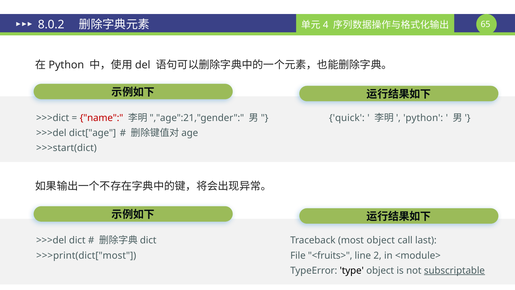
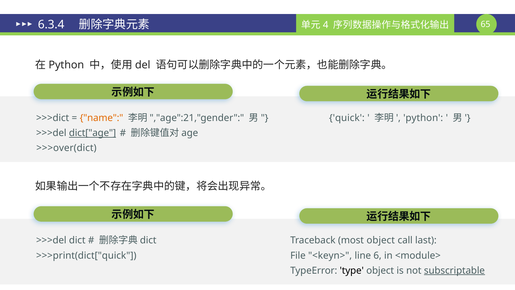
8.0.2: 8.0.2 -> 6.3.4
name colour: red -> orange
dict["age underline: none -> present
>>>start(dict: >>>start(dict -> >>>over(dict
>>>print(dict["most: >>>print(dict["most -> >>>print(dict["quick
<fruits>: <fruits> -> <keyn>
2: 2 -> 6
